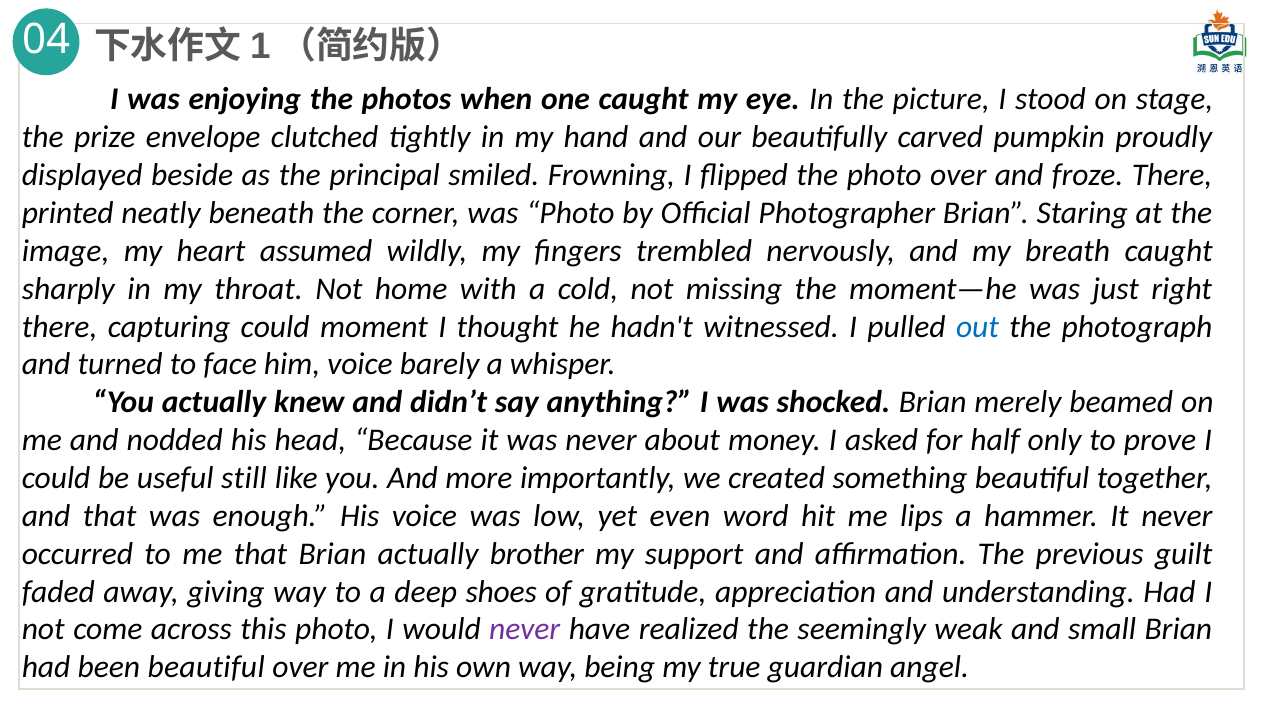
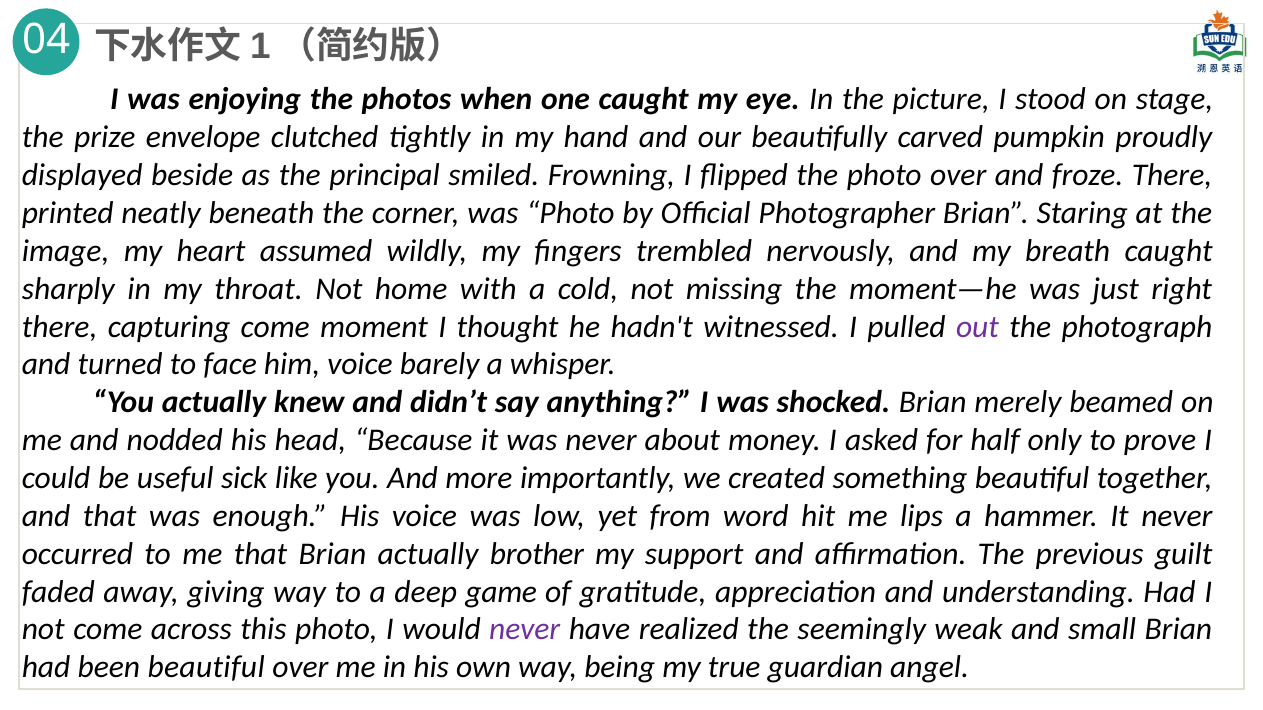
capturing could: could -> come
out colour: blue -> purple
still: still -> sick
even: even -> from
shoes: shoes -> game
